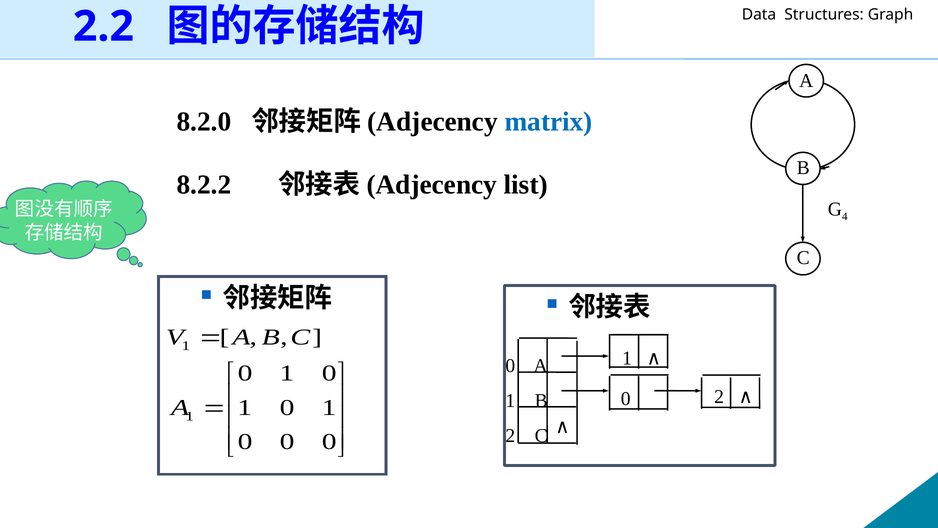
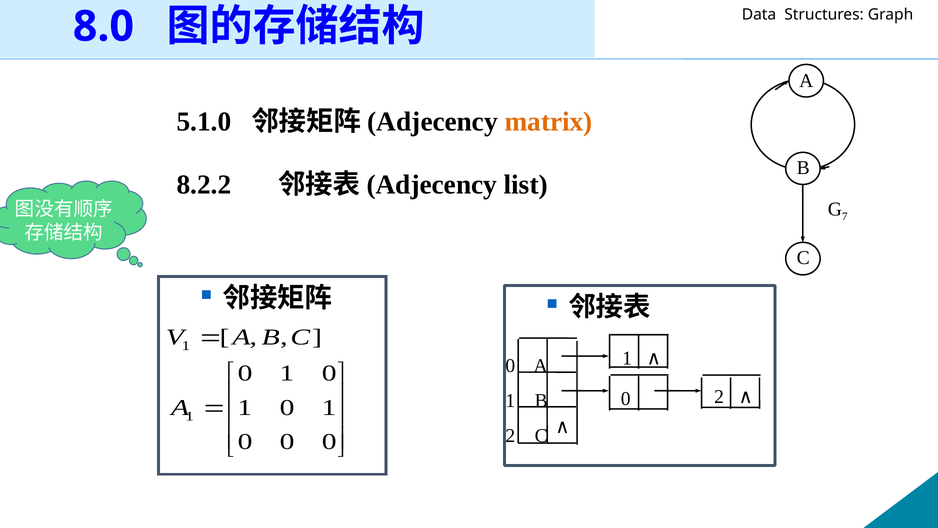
2.2: 2.2 -> 8.0
8.2.0: 8.2.0 -> 5.1.0
matrix colour: blue -> orange
4: 4 -> 7
